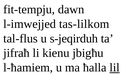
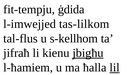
dawn: dawn -> ġdida
s-jeqirduh: s-jeqirduh -> s-kellhom
jbigħu underline: none -> present
